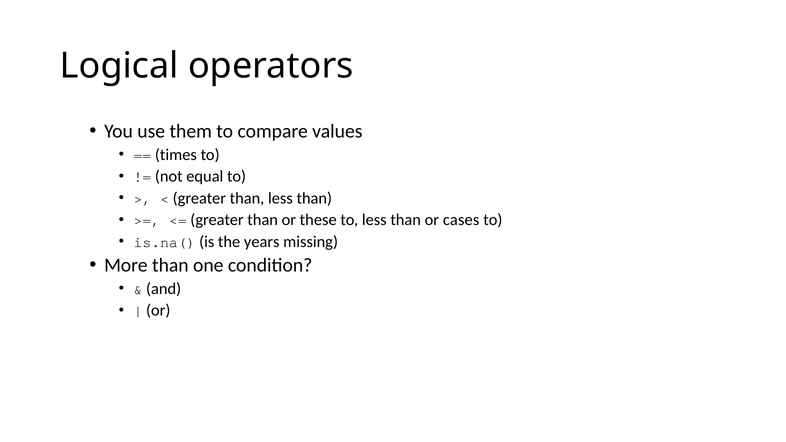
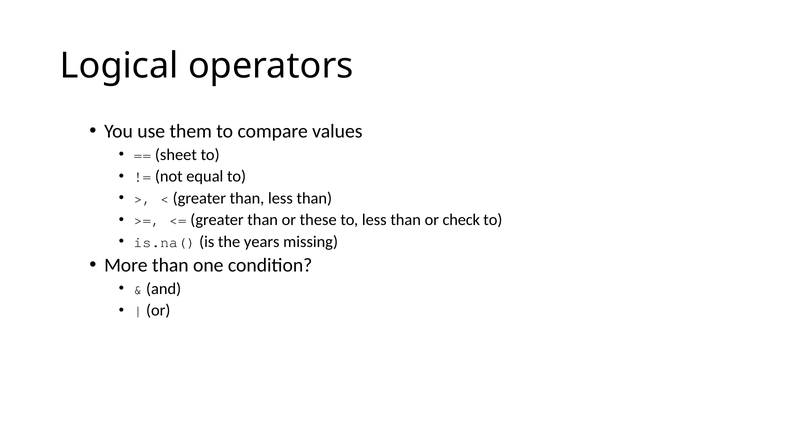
times: times -> sheet
cases: cases -> check
